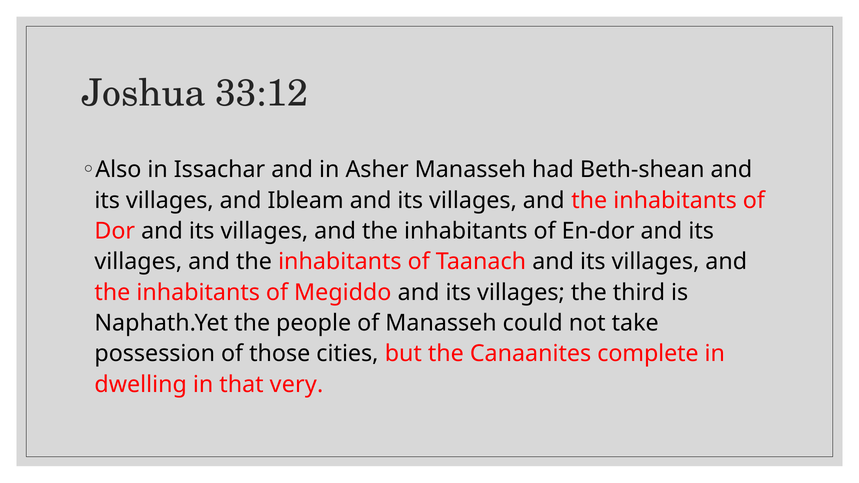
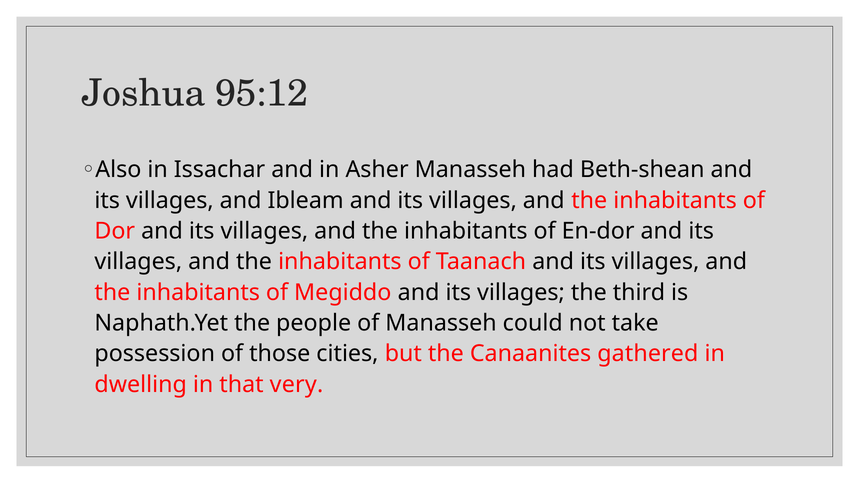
33:12: 33:12 -> 95:12
complete: complete -> gathered
